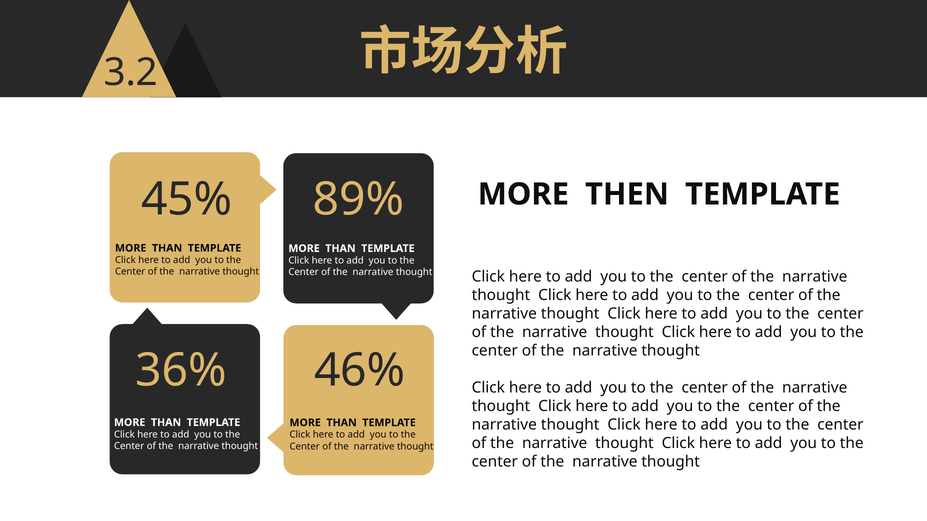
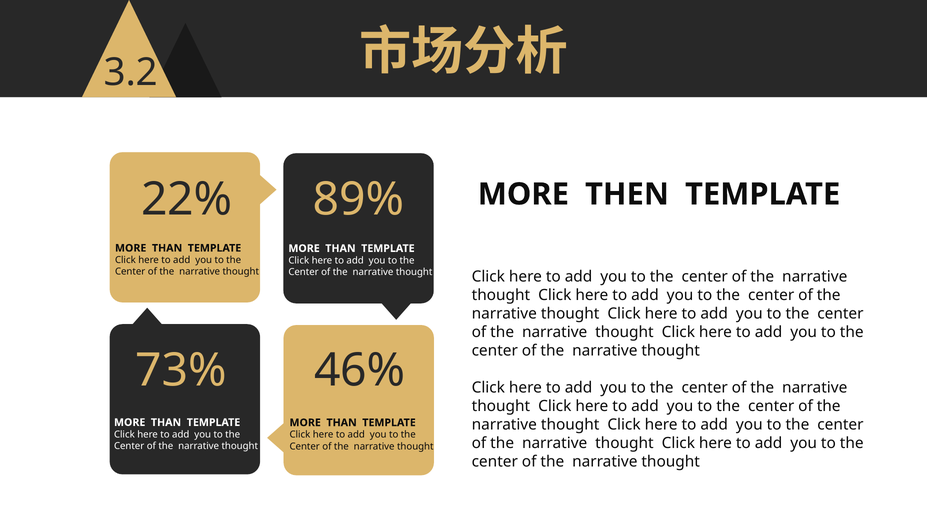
45%: 45% -> 22%
36%: 36% -> 73%
